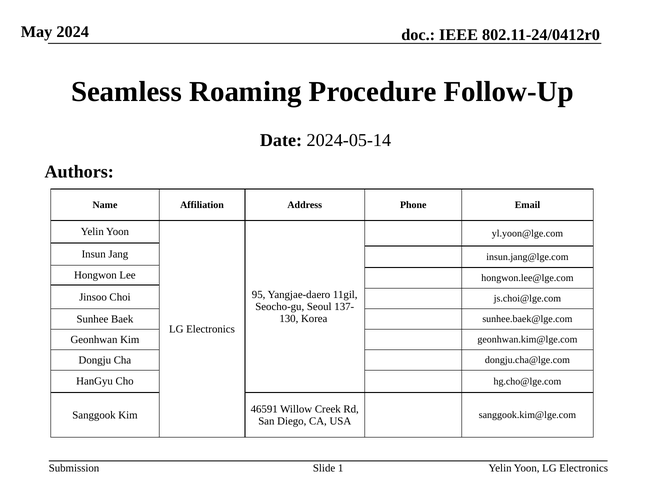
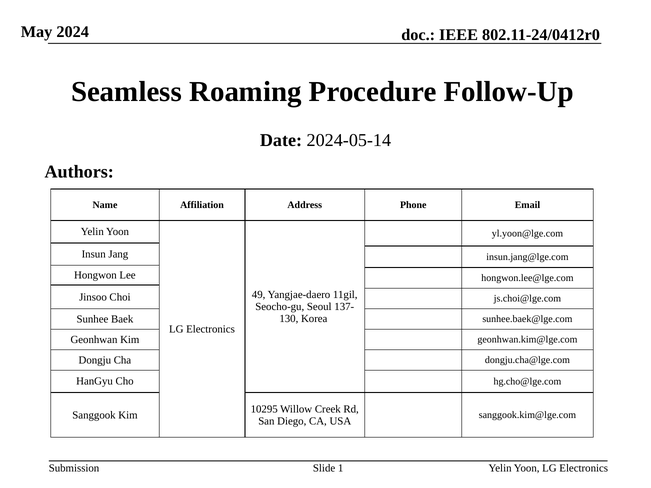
95: 95 -> 49
46591: 46591 -> 10295
